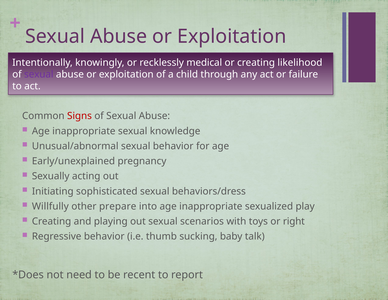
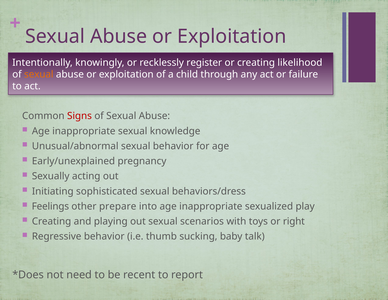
medical: medical -> register
sexual at (39, 74) colour: purple -> orange
Willfully: Willfully -> Feelings
